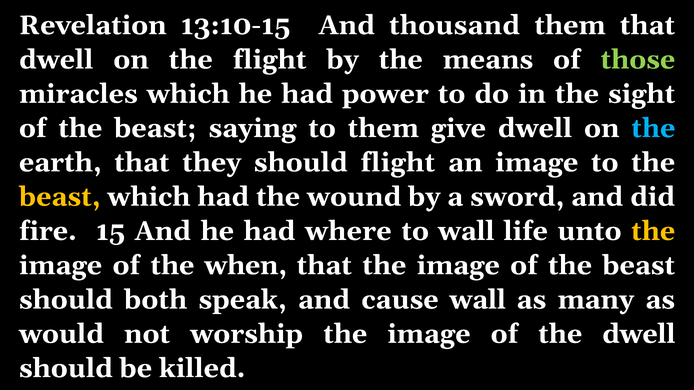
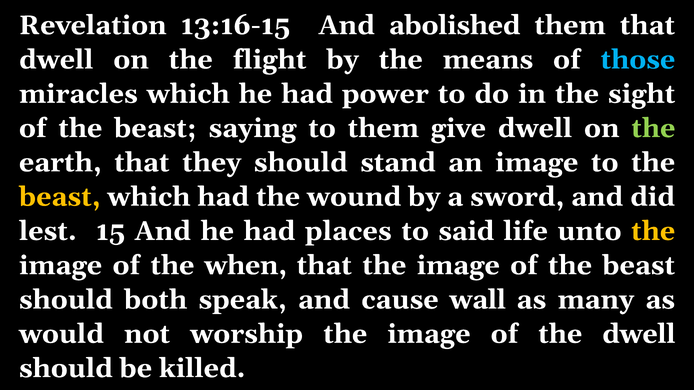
13:10-15: 13:10-15 -> 13:16-15
thousand: thousand -> abolished
those colour: light green -> light blue
the at (653, 128) colour: light blue -> light green
should flight: flight -> stand
fire: fire -> lest
where: where -> places
to wall: wall -> said
